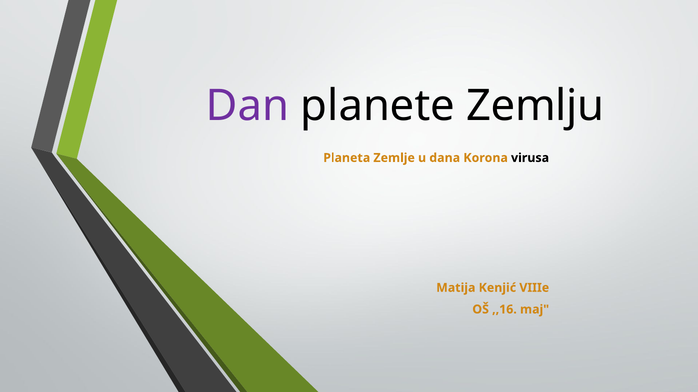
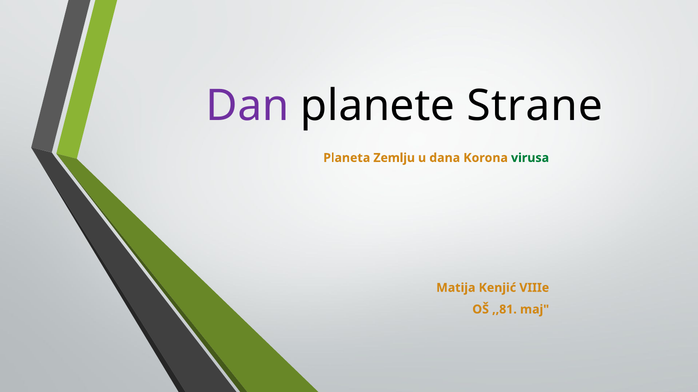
Zemlju: Zemlju -> Strane
Zemlje: Zemlje -> Zemlju
virusa colour: black -> green
,,16: ,,16 -> ,,81
